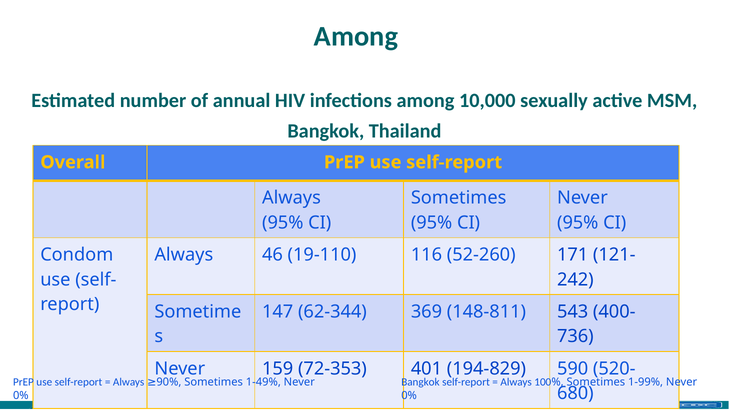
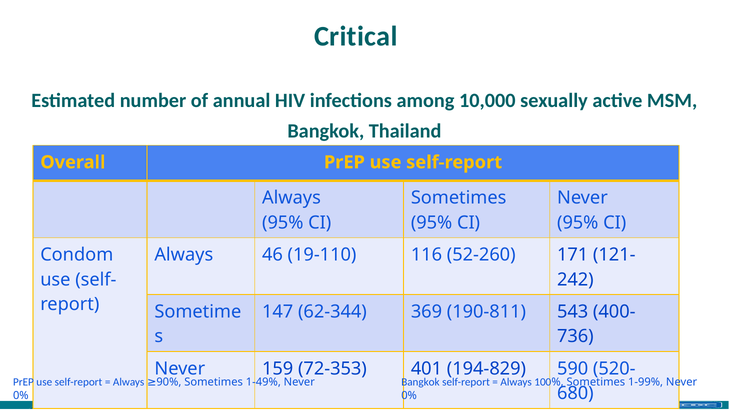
Among at (356, 36): Among -> Critical
148-811: 148-811 -> 190-811
